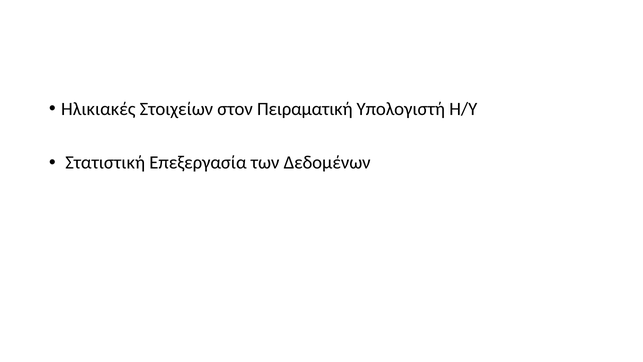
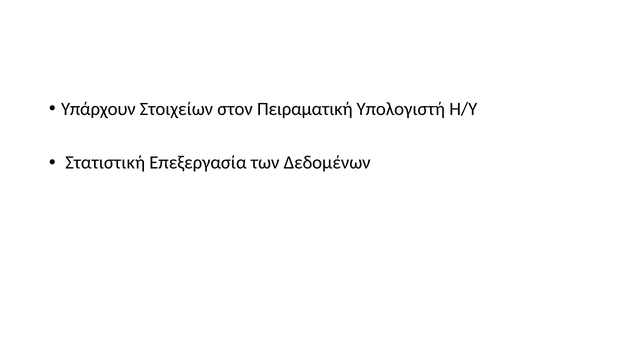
Ηλικιακές: Ηλικιακές -> Υπάρχουν
